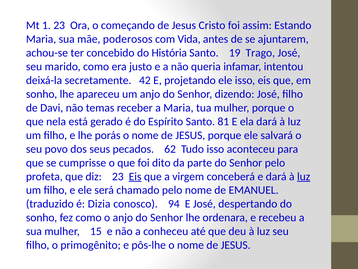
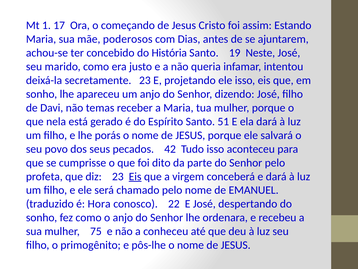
1 23: 23 -> 17
Vida: Vida -> Dias
Trago: Trago -> Neste
secretamente 42: 42 -> 23
81: 81 -> 51
62: 62 -> 42
luz at (304, 176) underline: present -> none
Dizia: Dizia -> Hora
94: 94 -> 22
15: 15 -> 75
